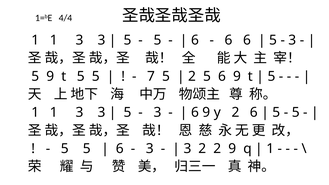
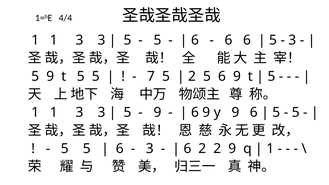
3 at (157, 112): 3 -> 9
y 2: 2 -> 9
3 at (187, 149): 3 -> 6
